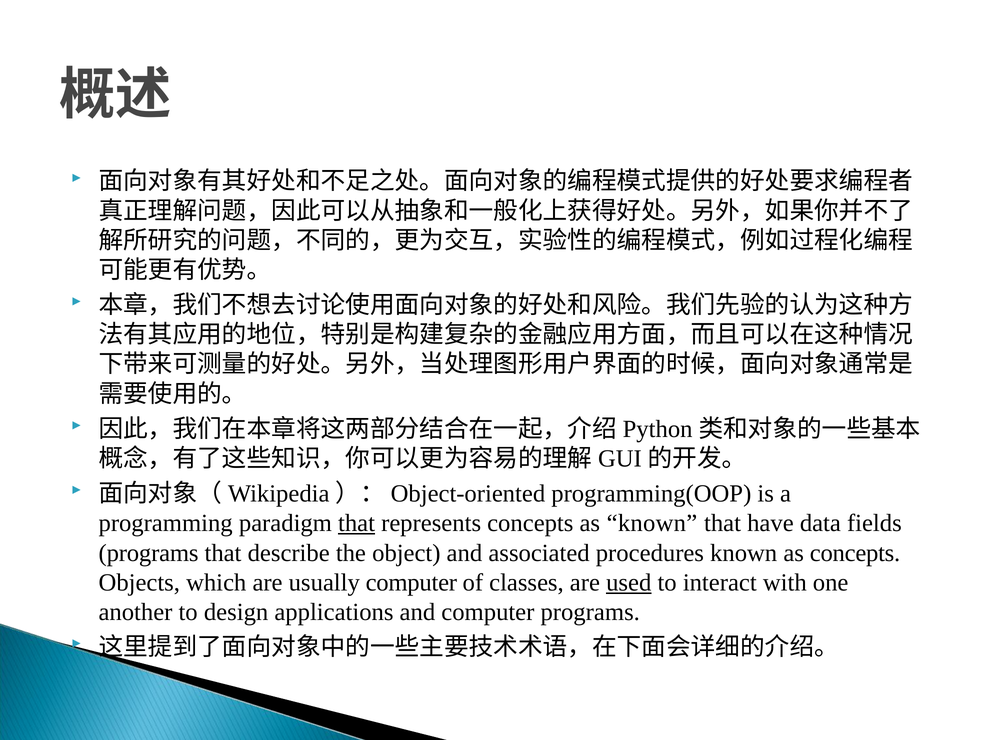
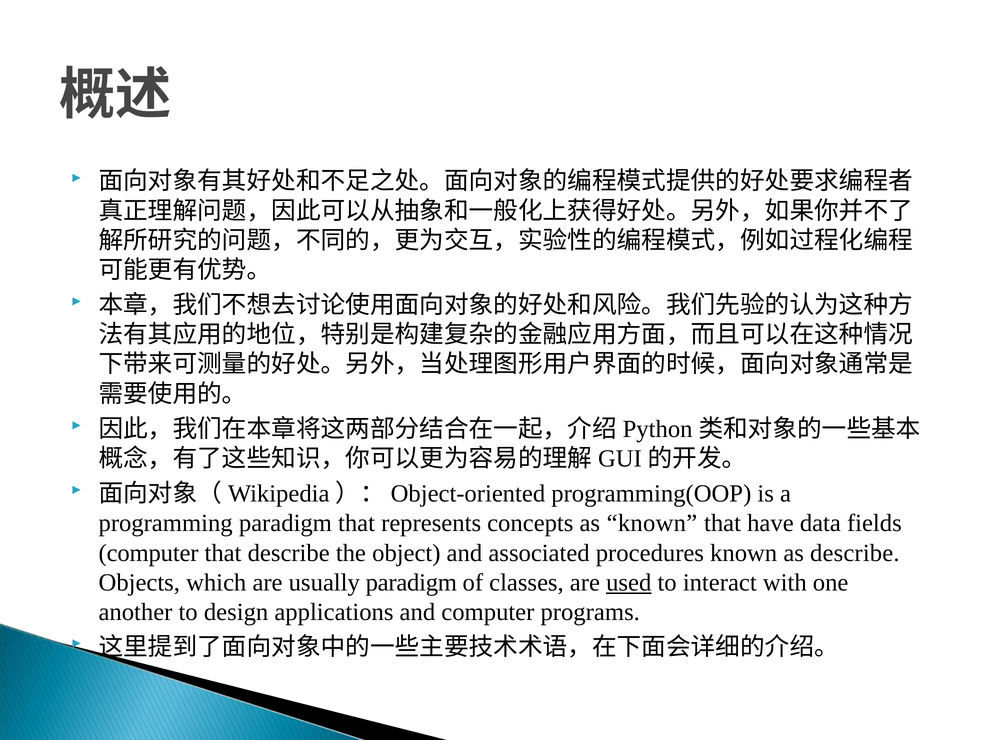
that at (357, 523) underline: present -> none
programs at (149, 553): programs -> computer
as concepts: concepts -> describe
usually computer: computer -> paradigm
